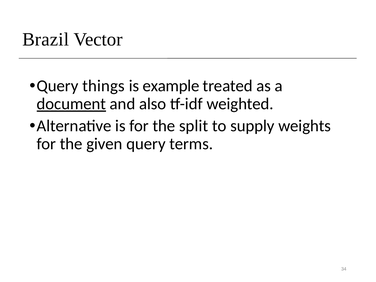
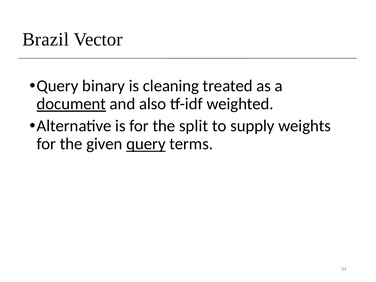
things: things -> binary
example: example -> cleaning
query at (146, 144) underline: none -> present
